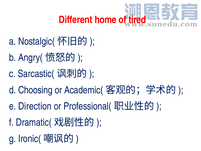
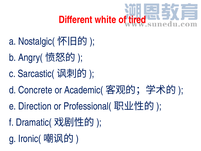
home: home -> white
Choosing: Choosing -> Concrete
